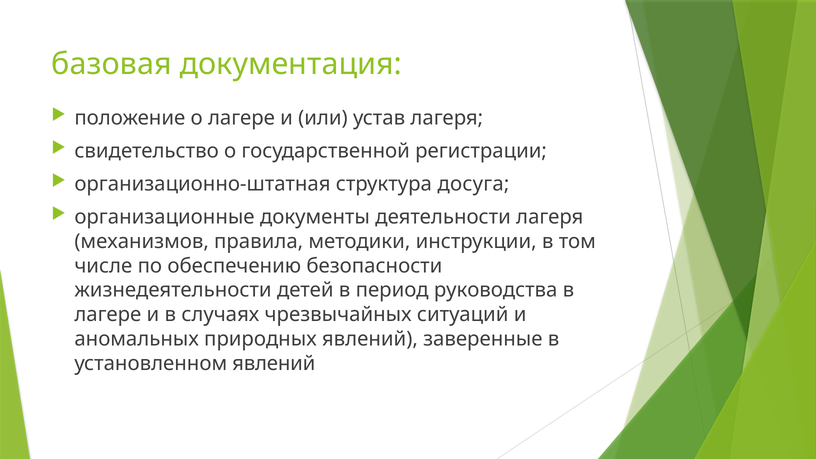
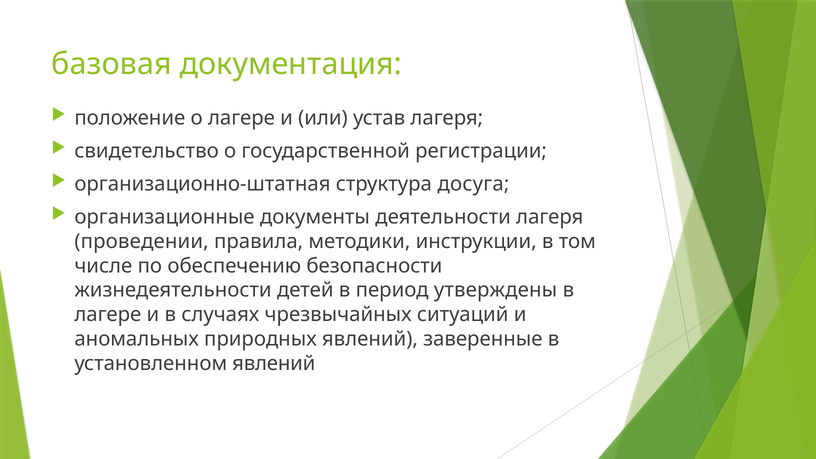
механизмов: механизмов -> проведении
руководства: руководства -> утверждены
